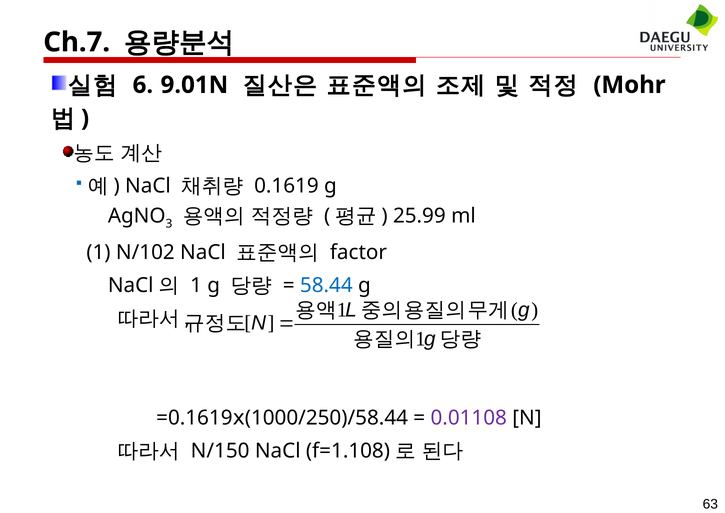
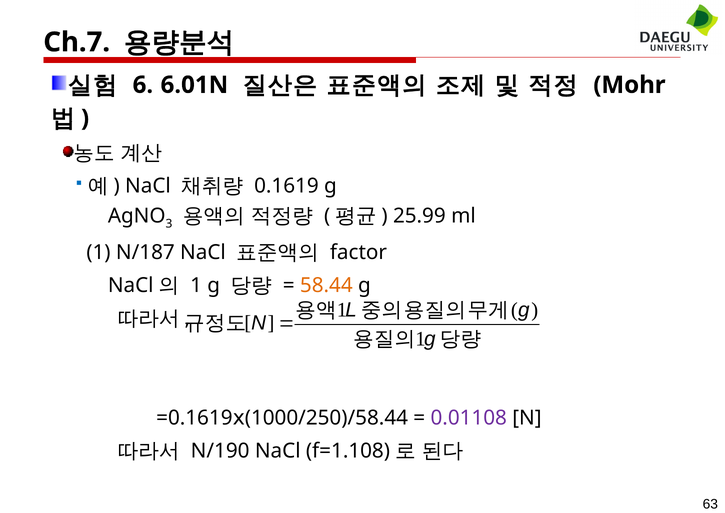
9.01N: 9.01N -> 6.01N
N/102: N/102 -> N/187
58.44 colour: blue -> orange
N/150: N/150 -> N/190
